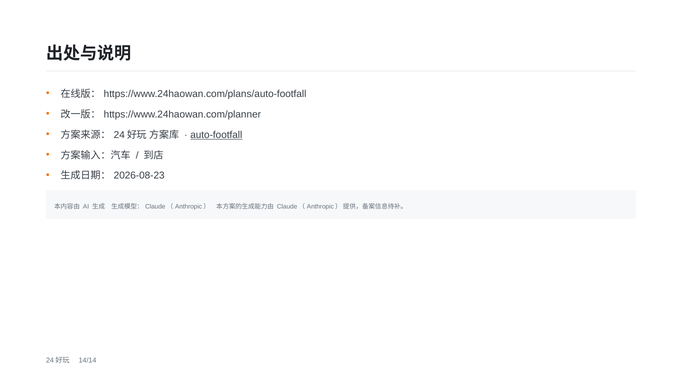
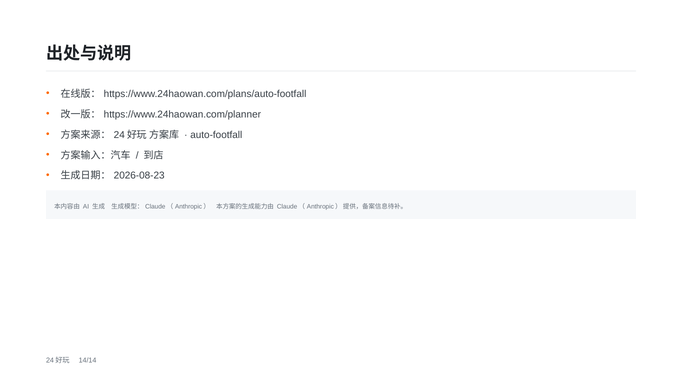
auto-footfall underline: present -> none
